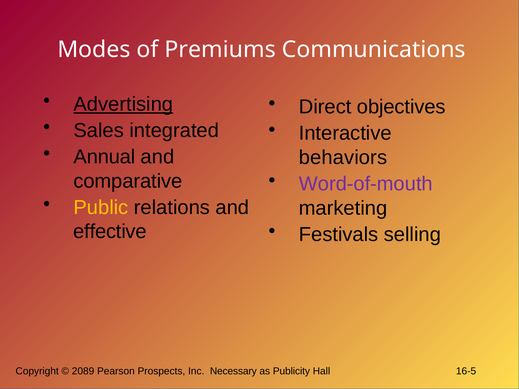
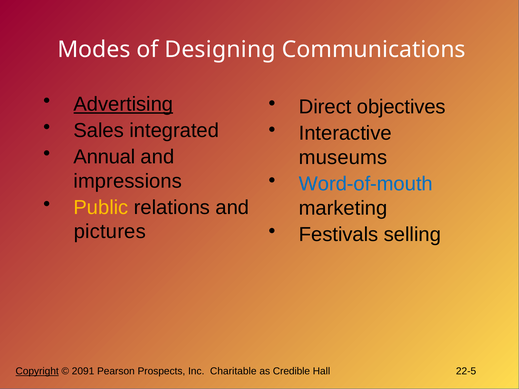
Premiums: Premiums -> Designing
behaviors: behaviors -> museums
comparative: comparative -> impressions
Word-of-mouth colour: purple -> blue
effective: effective -> pictures
Copyright underline: none -> present
2089: 2089 -> 2091
Necessary: Necessary -> Charitable
Publicity: Publicity -> Credible
16-5: 16-5 -> 22-5
